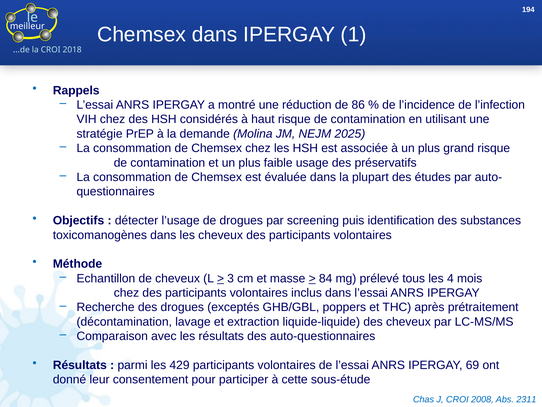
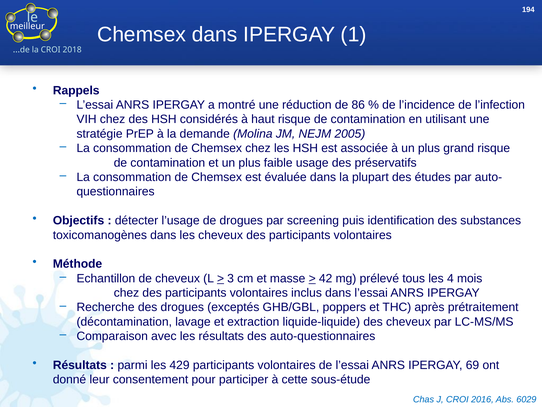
2025: 2025 -> 2005
84: 84 -> 42
2008: 2008 -> 2016
2311: 2311 -> 6029
